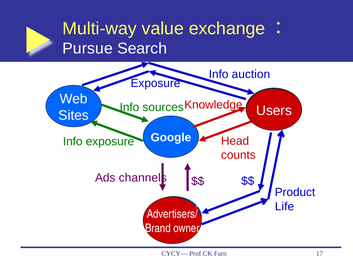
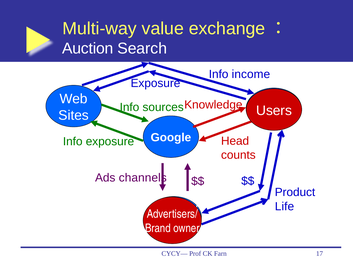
Pursue: Pursue -> Auction
auction: auction -> income
